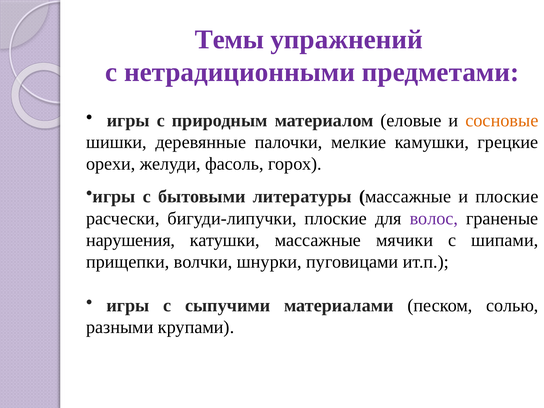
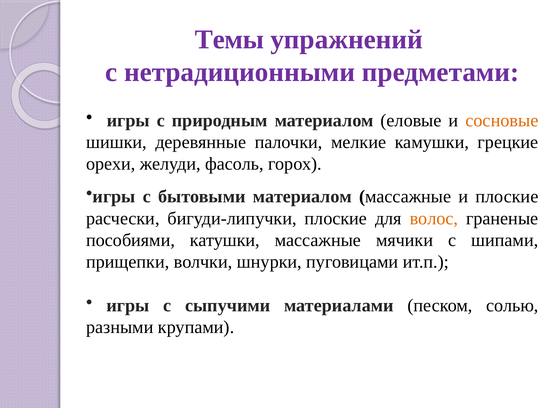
бытовыми литературы: литературы -> материалом
волос colour: purple -> orange
нарушения: нарушения -> пособиями
